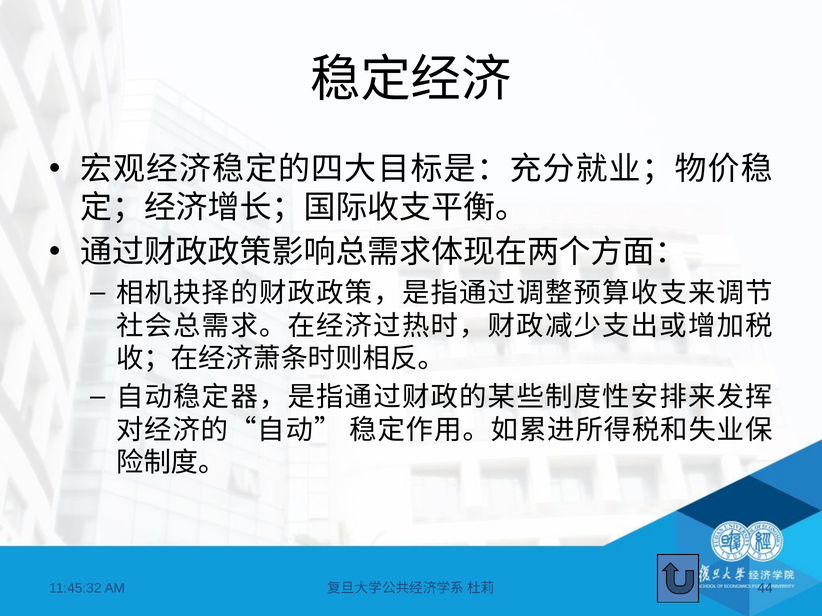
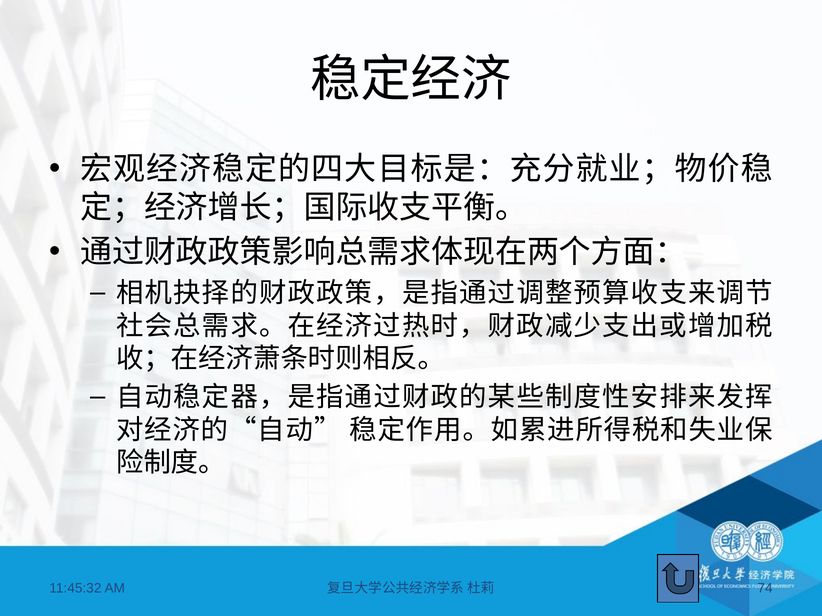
44: 44 -> 74
